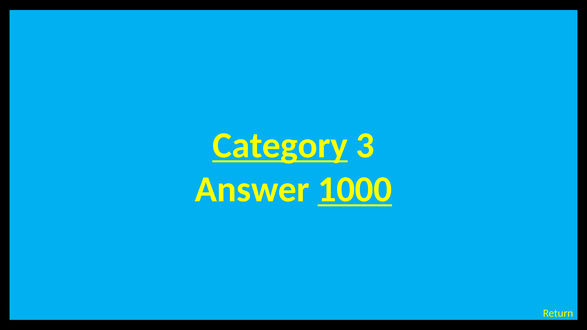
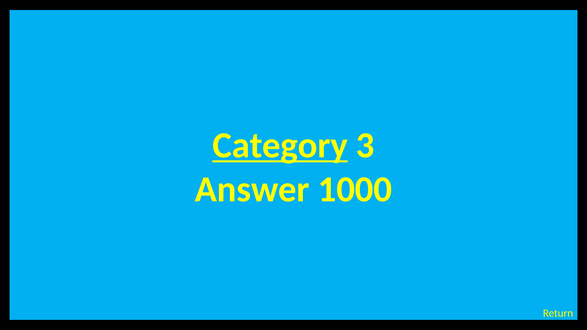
1000 at (355, 190) underline: present -> none
